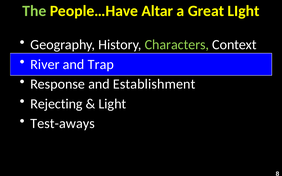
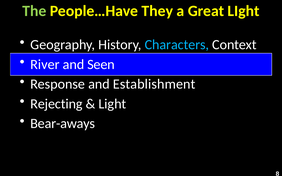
Altar: Altar -> They
Characters colour: light green -> light blue
Trap: Trap -> Seen
Test-aways: Test-aways -> Bear-aways
